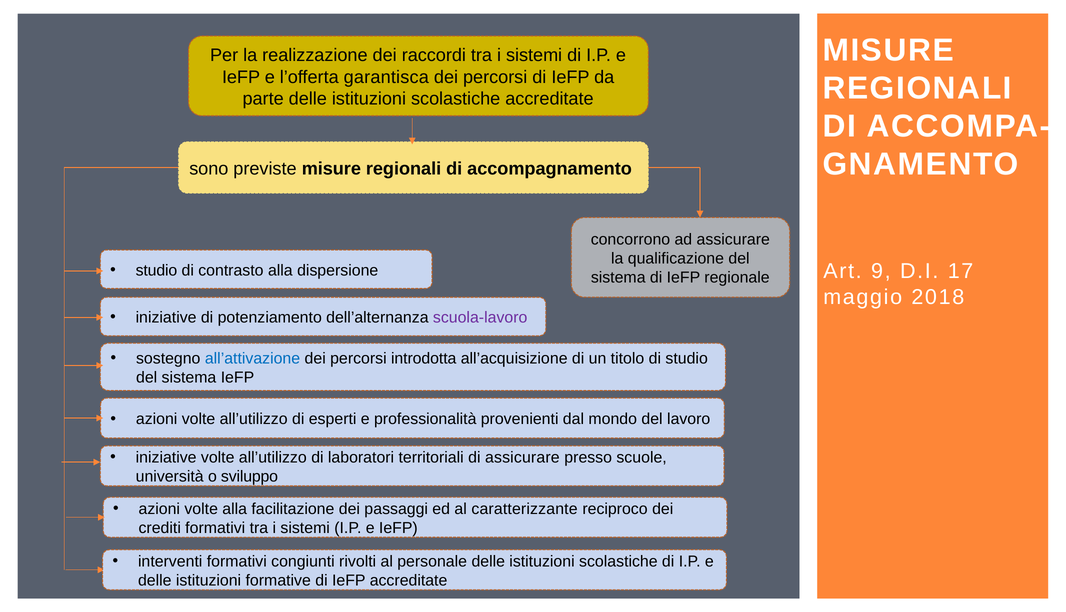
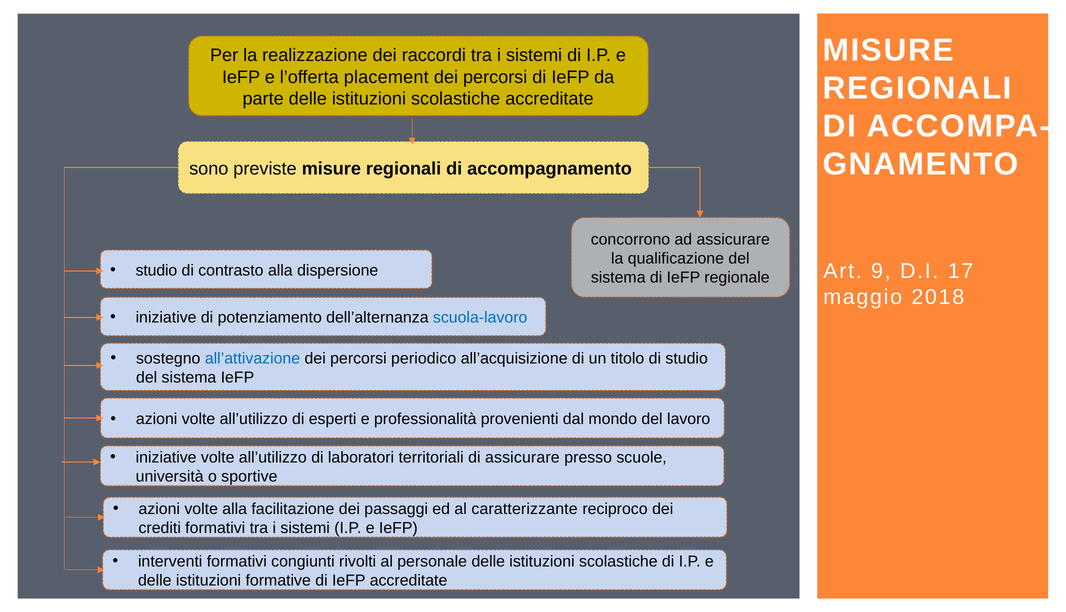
garantisca: garantisca -> placement
scuola-lavoro colour: purple -> blue
introdotta: introdotta -> periodico
sviluppo: sviluppo -> sportive
